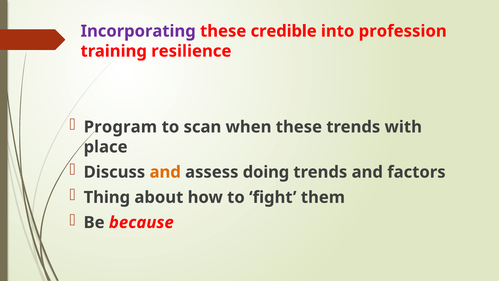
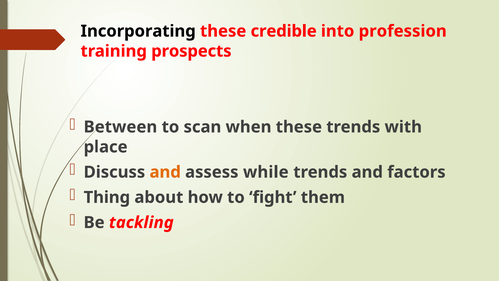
Incorporating colour: purple -> black
resilience: resilience -> prospects
Program: Program -> Between
doing: doing -> while
because: because -> tackling
